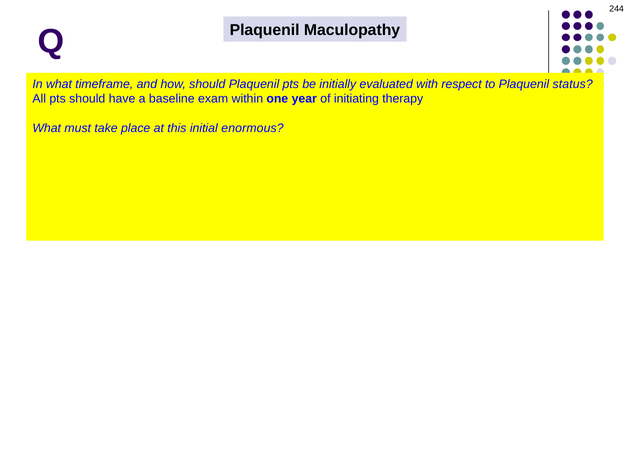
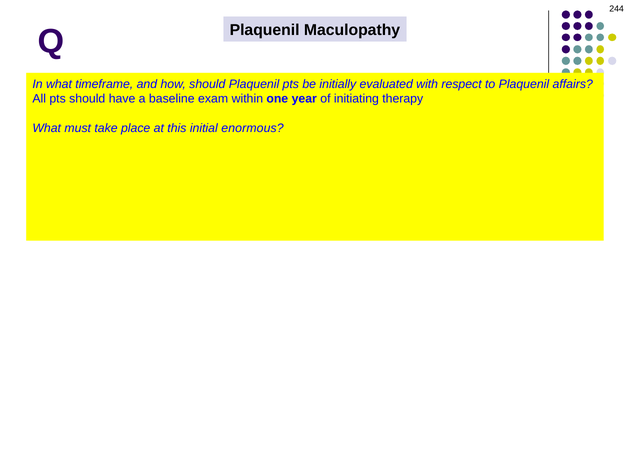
status: status -> affairs
